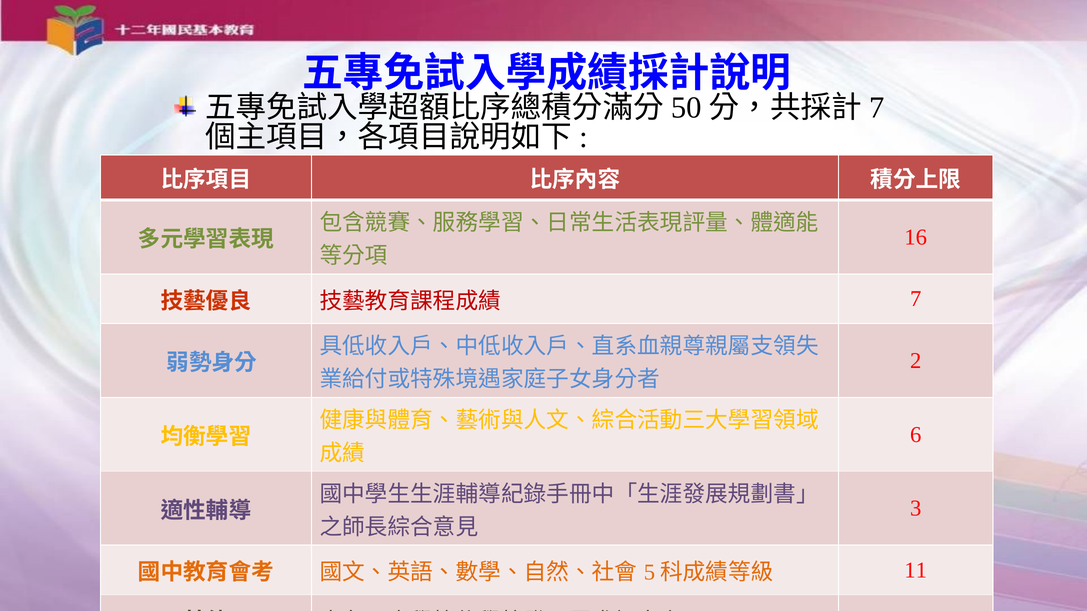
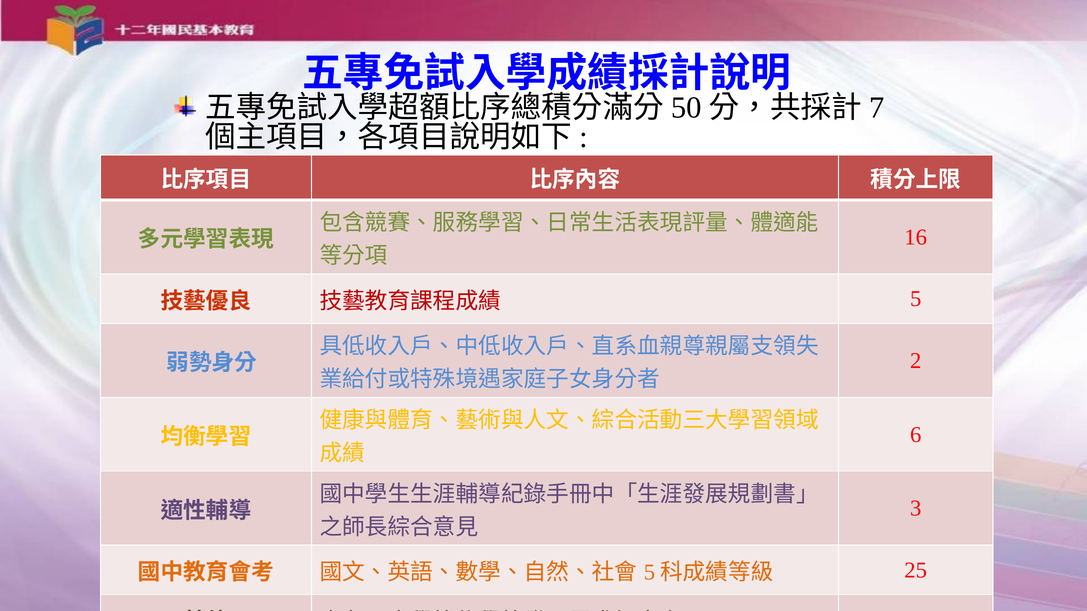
7 at (916, 299): 7 -> 5
11: 11 -> 25
